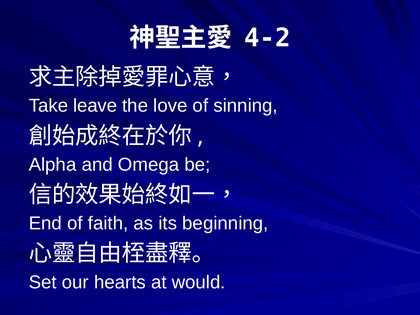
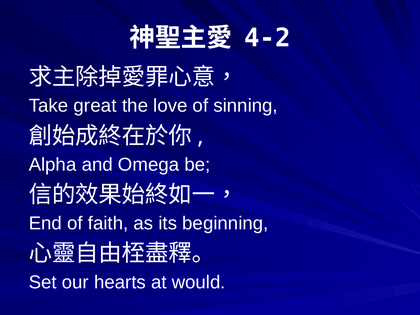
leave: leave -> great
